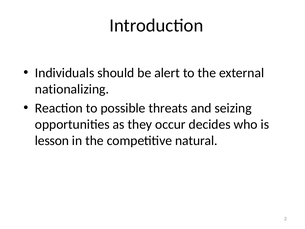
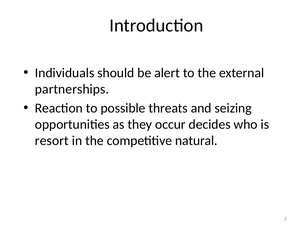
nationalizing: nationalizing -> partnerships
lesson: lesson -> resort
